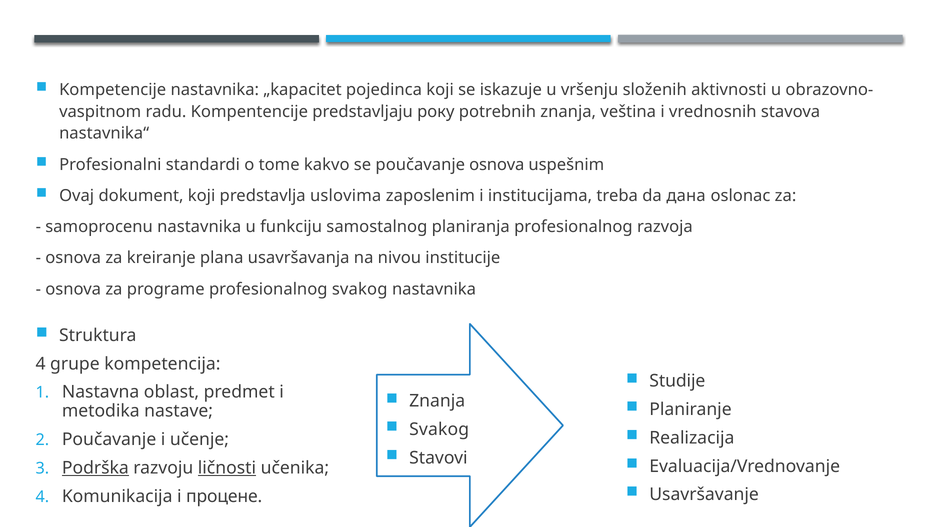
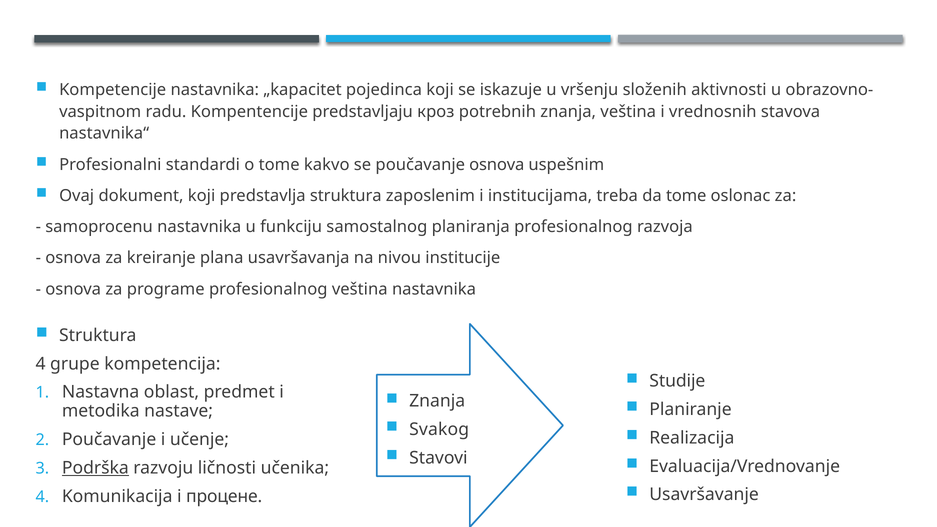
року: року -> кроз
predstavlja uslovima: uslovima -> struktura
da дана: дана -> tome
profesionalnog svakog: svakog -> veština
ličnosti underline: present -> none
